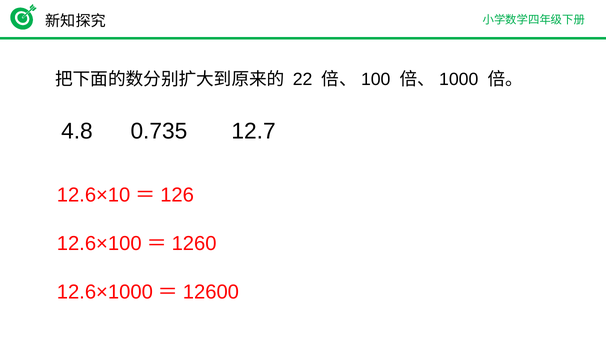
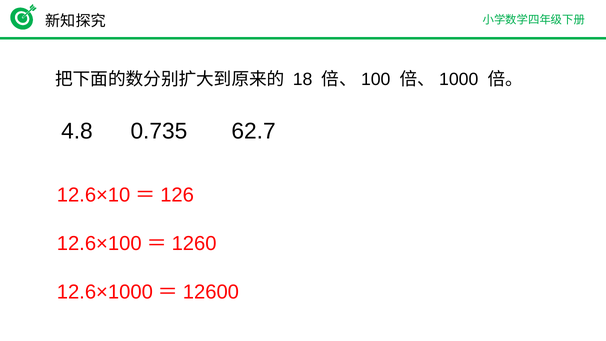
22: 22 -> 18
12.7: 12.7 -> 62.7
